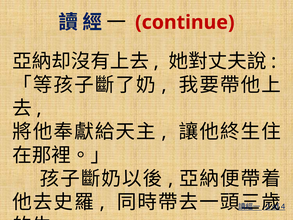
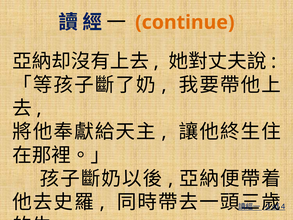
continue colour: red -> orange
